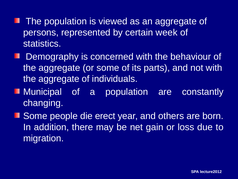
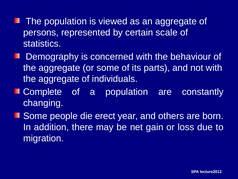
week: week -> scale
Municipal: Municipal -> Complete
